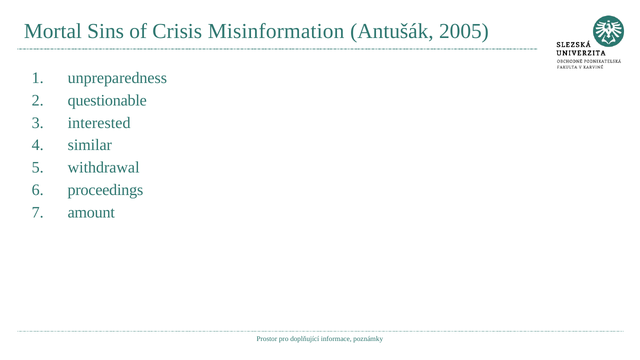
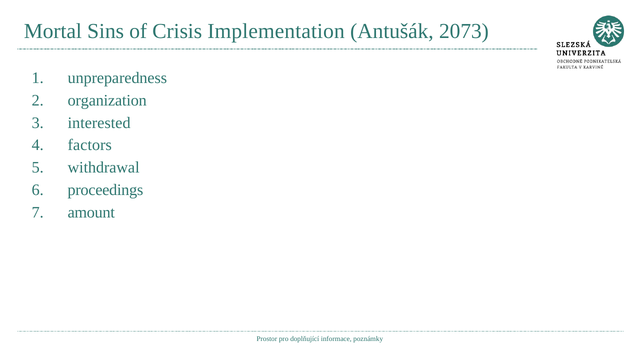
Misinformation: Misinformation -> Implementation
2005: 2005 -> 2073
questionable: questionable -> organization
similar: similar -> factors
